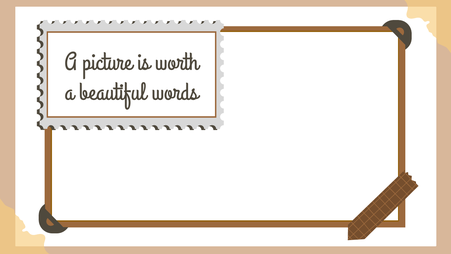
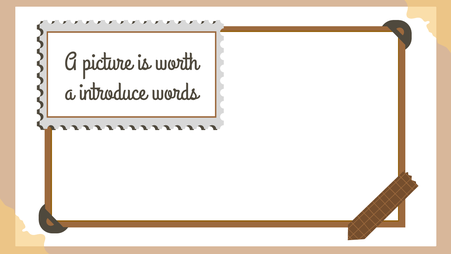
beautiful: beautiful -> introduce
